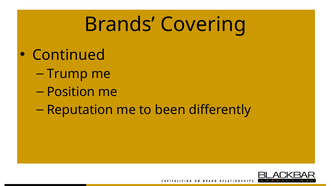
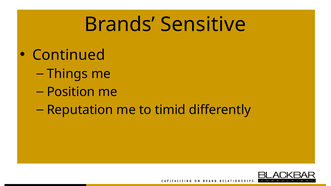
Covering: Covering -> Sensitive
Trump: Trump -> Things
been: been -> timid
